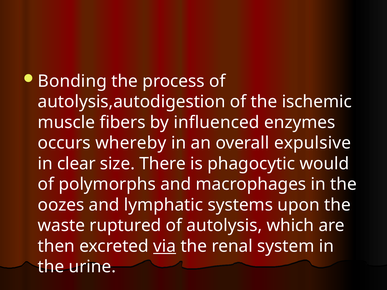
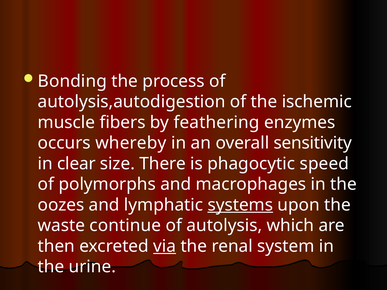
influenced: influenced -> feathering
expulsive: expulsive -> sensitivity
would: would -> speed
systems underline: none -> present
ruptured: ruptured -> continue
